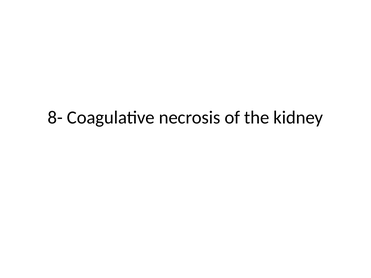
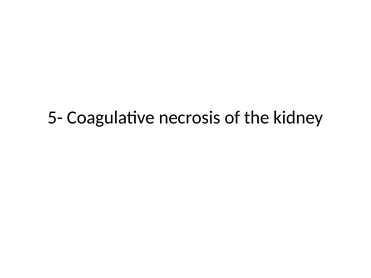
8-: 8- -> 5-
